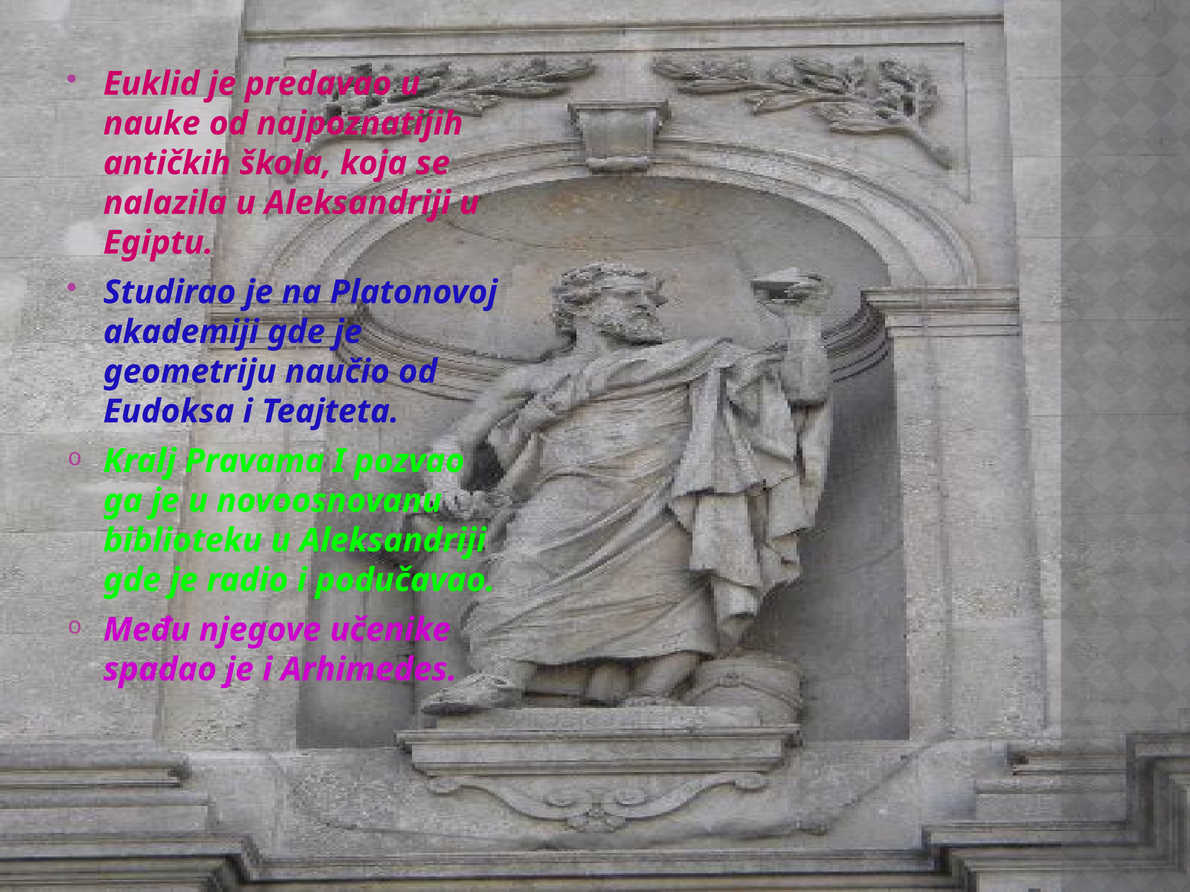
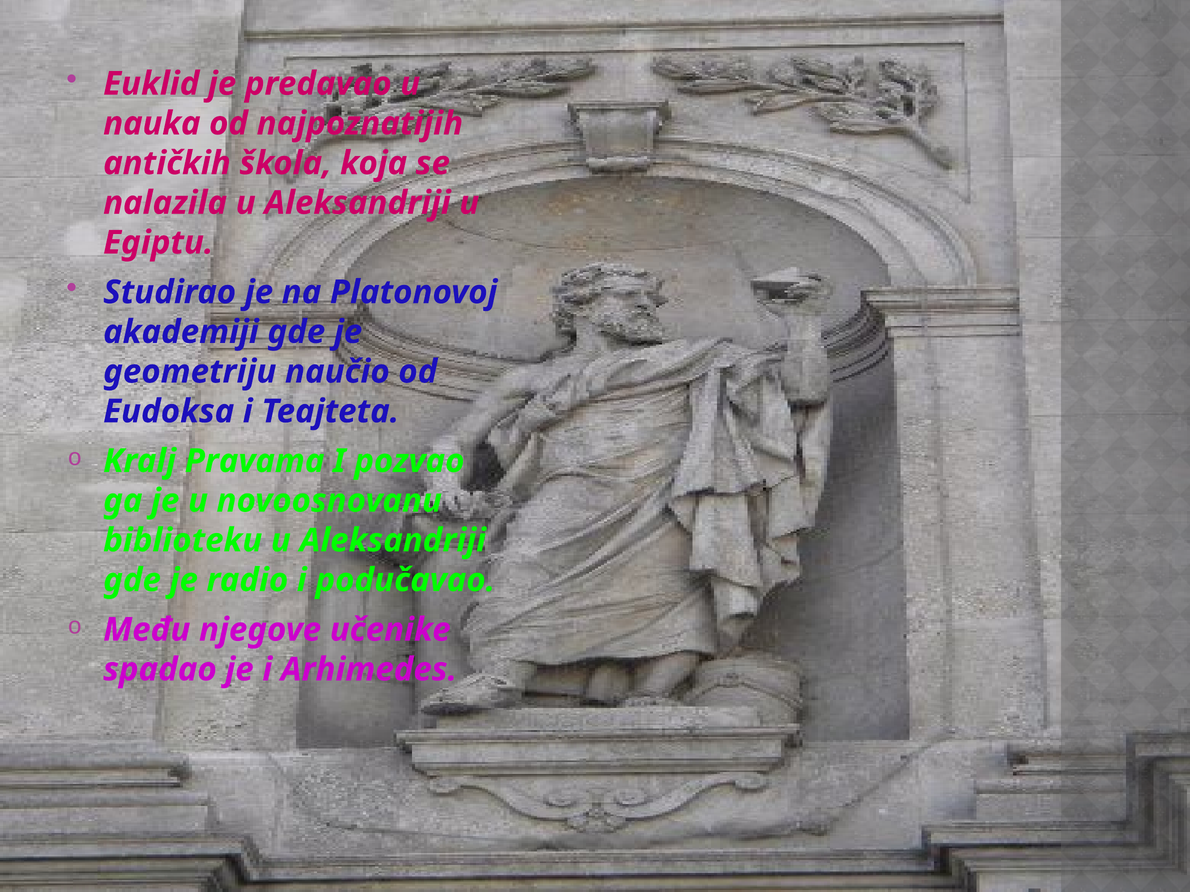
nauke: nauke -> nauka
